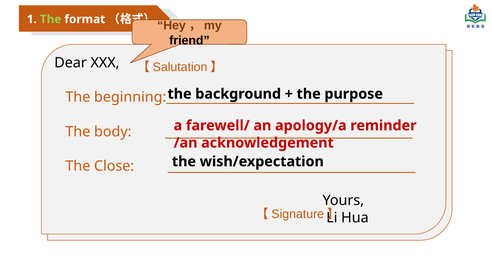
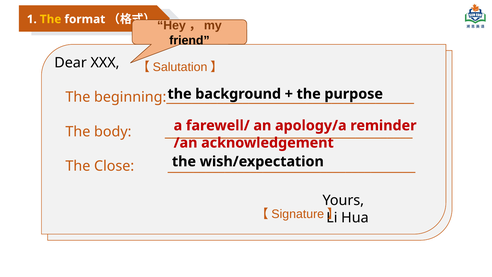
The at (51, 19) colour: light green -> yellow
